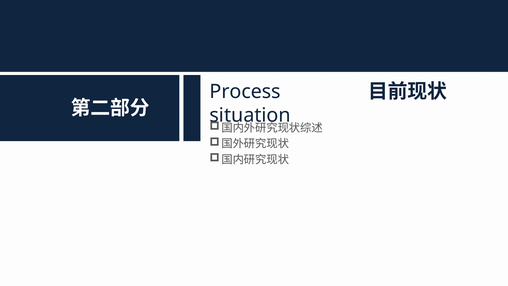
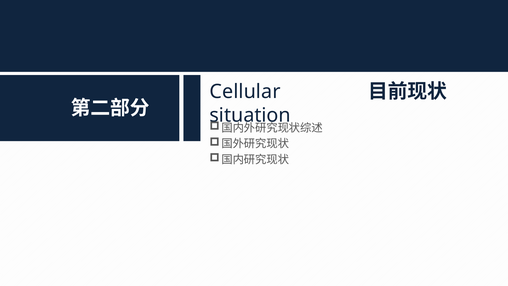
Process: Process -> Cellular
